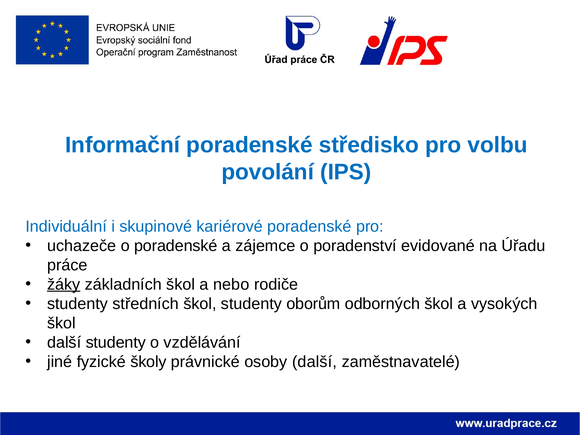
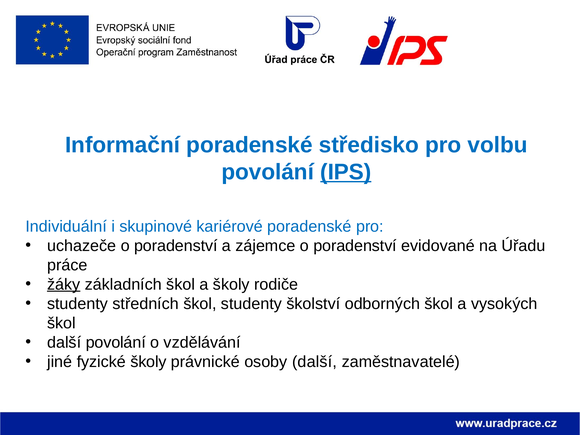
IPS underline: none -> present
uchazeče o poradenské: poradenské -> poradenství
a nebo: nebo -> školy
oborům: oborům -> školství
další studenty: studenty -> povolání
